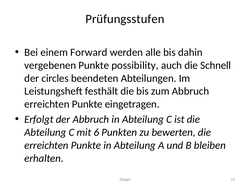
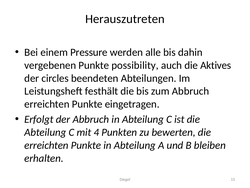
Prüfungsstufen: Prüfungsstufen -> Herauszutreten
Forward: Forward -> Pressure
Schnell: Schnell -> Aktives
6: 6 -> 4
